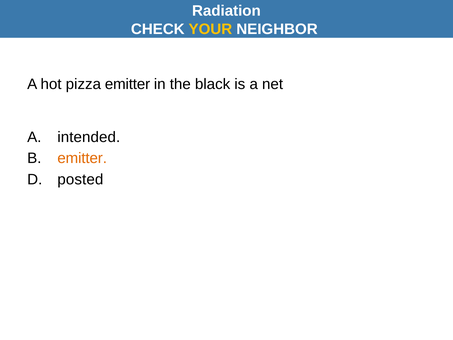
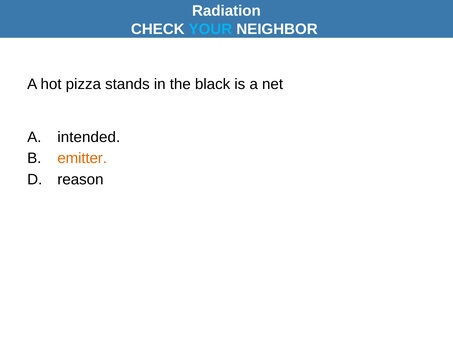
YOUR colour: yellow -> light blue
pizza emitter: emitter -> stands
posted: posted -> reason
